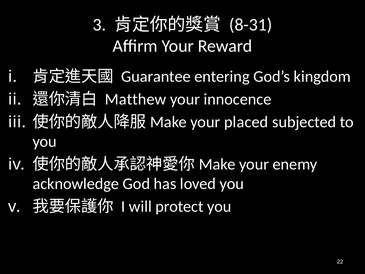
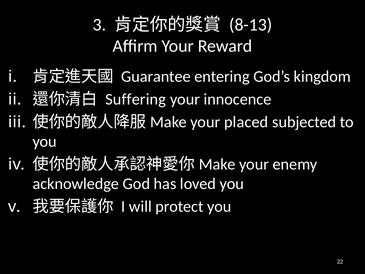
8-31: 8-31 -> 8-13
Matthew: Matthew -> Suffering
